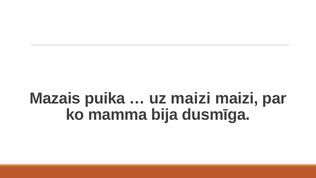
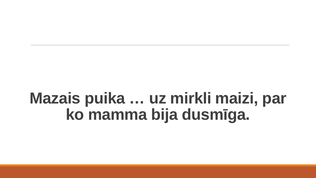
uz maizi: maizi -> mirkli
